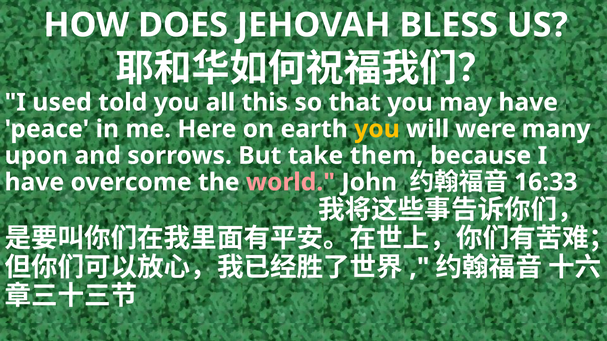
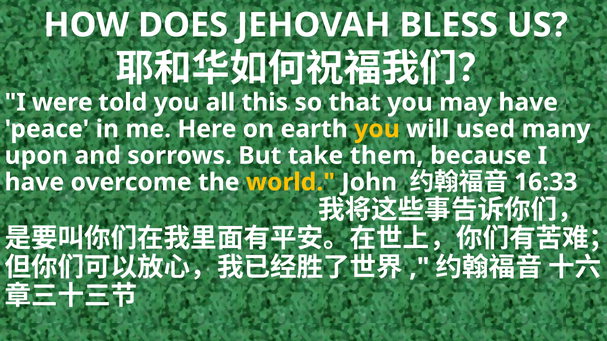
used: used -> were
were: were -> used
world colour: pink -> yellow
